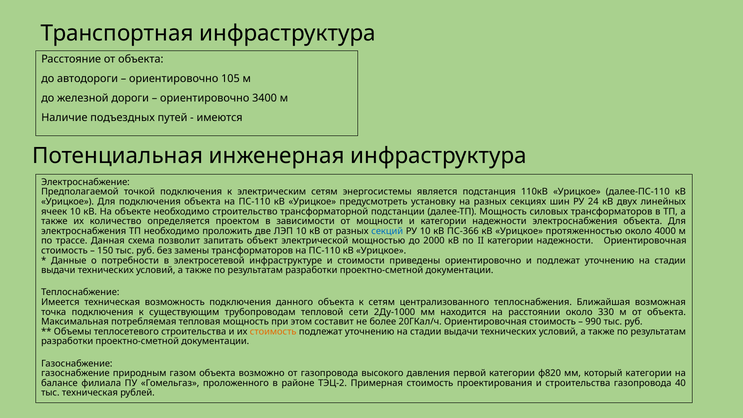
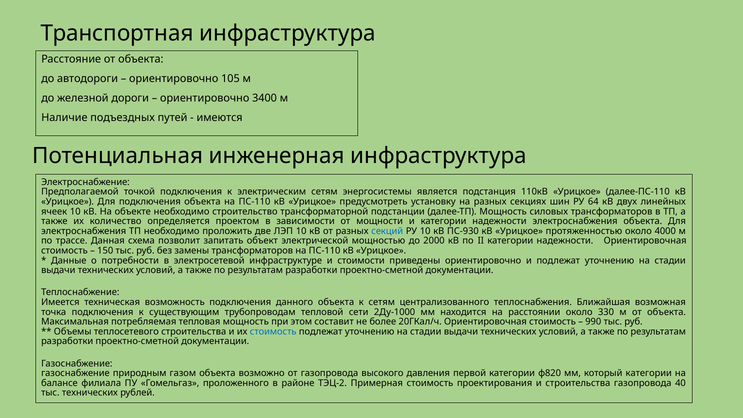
24: 24 -> 64
ПС-366: ПС-366 -> ПС-930
стоимость at (273, 332) colour: orange -> blue
тыс техническая: техническая -> технических
